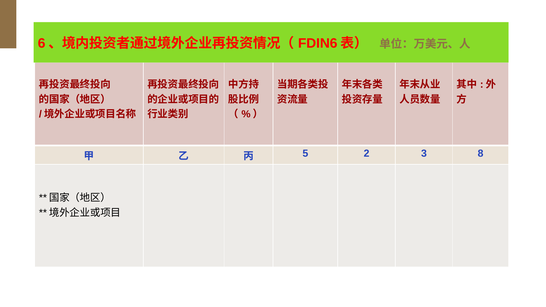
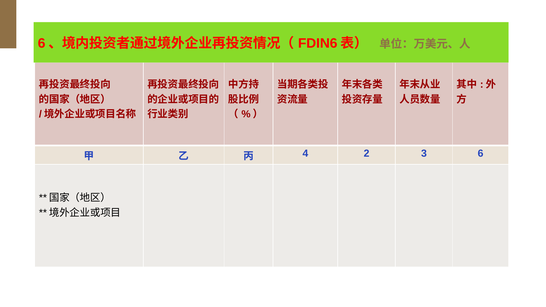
5: 5 -> 4
8: 8 -> 6
